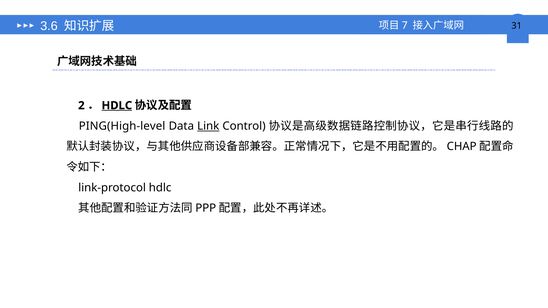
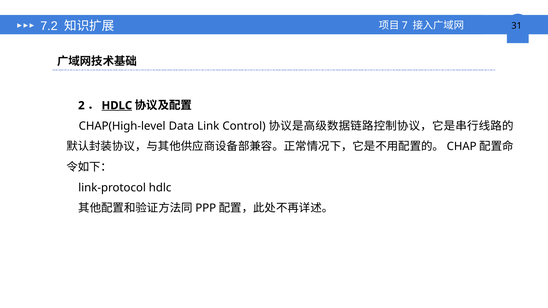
3.6: 3.6 -> 7.2
PING(High-level: PING(High-level -> CHAP(High-level
Link underline: present -> none
